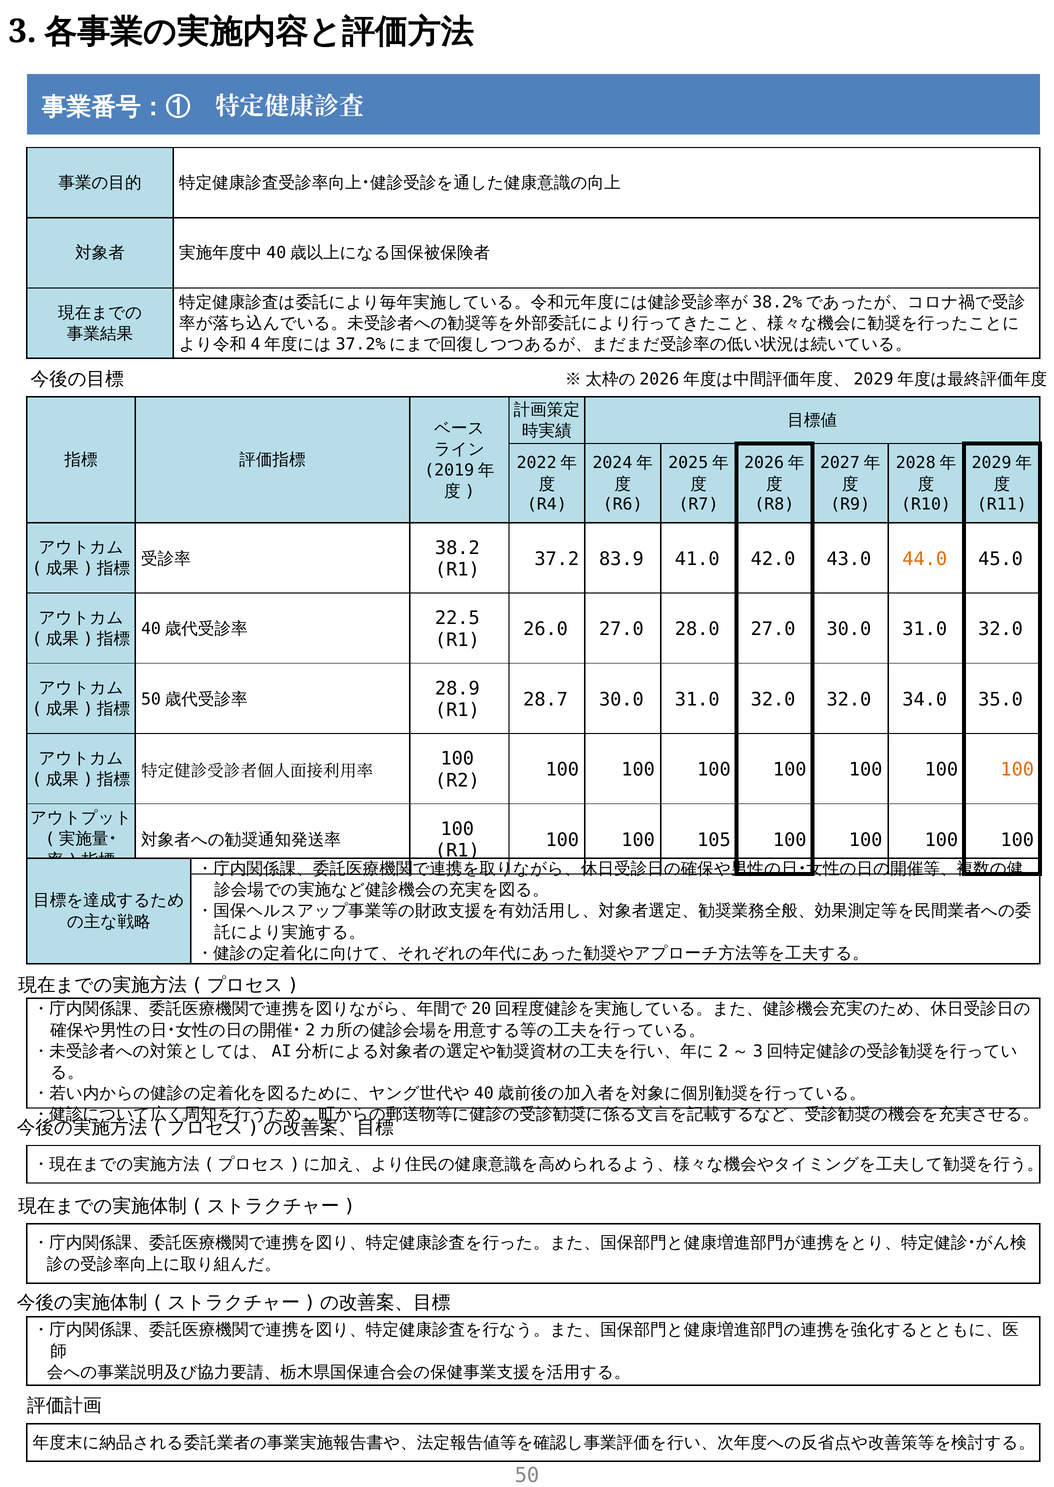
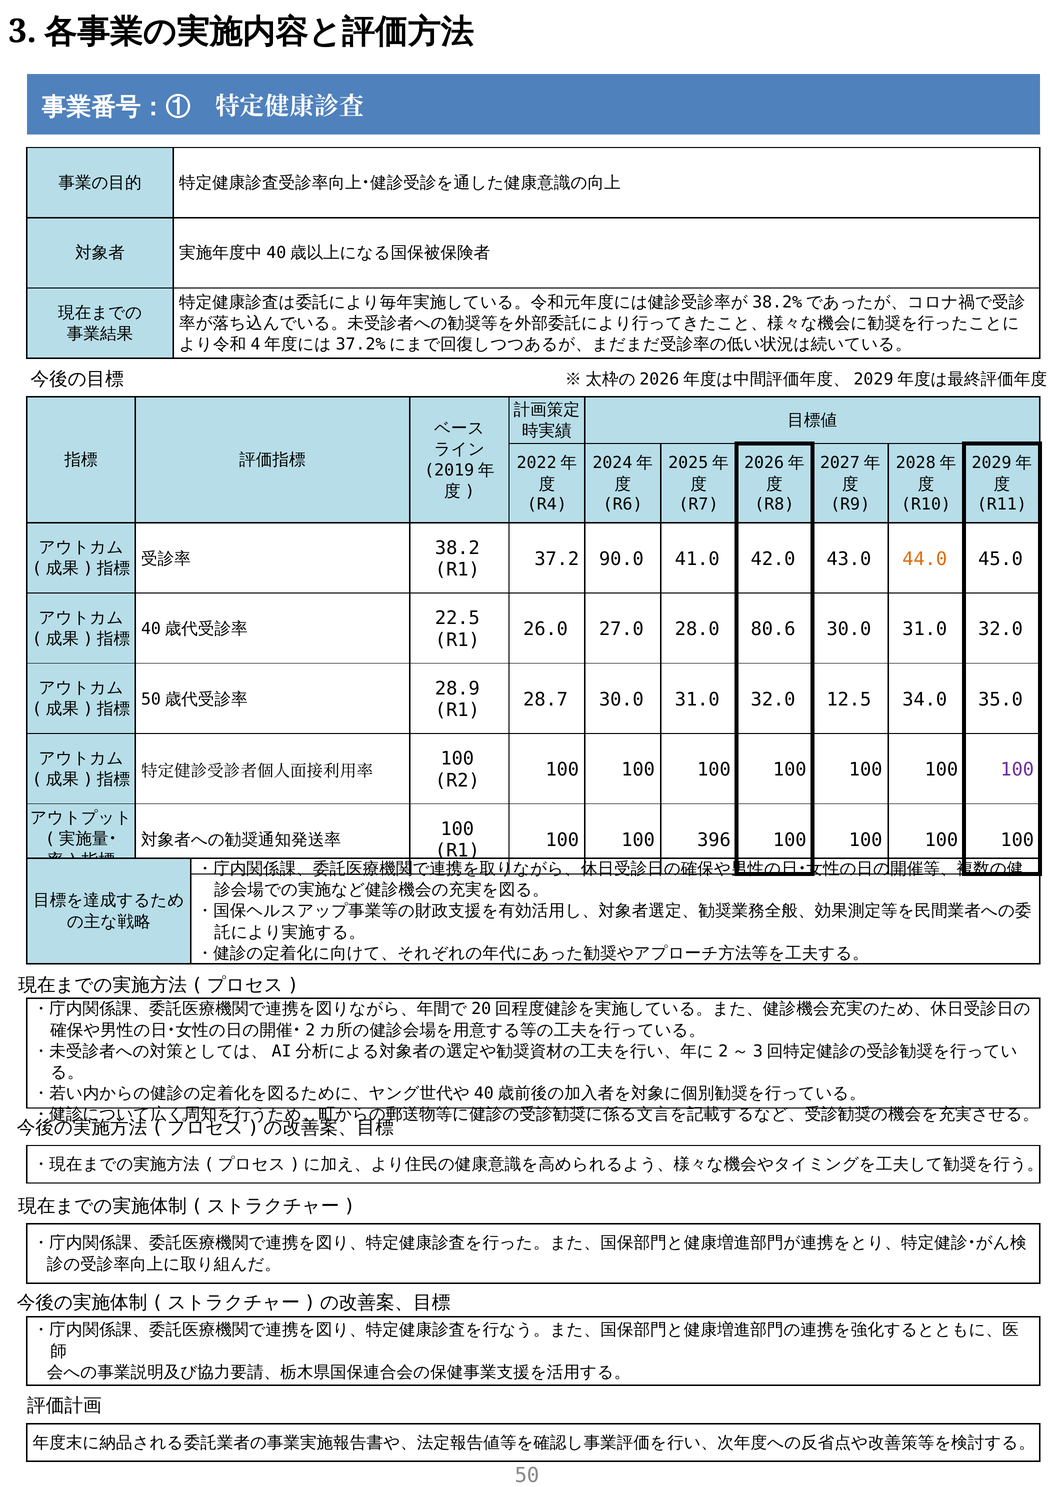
83.9: 83.9 -> 90.0
28.0 27.0: 27.0 -> 80.6
32.0 32.0: 32.0 -> 12.5
100 at (1017, 770) colour: orange -> purple
105: 105 -> 396
